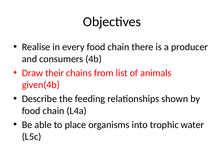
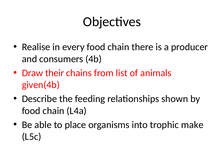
water: water -> make
